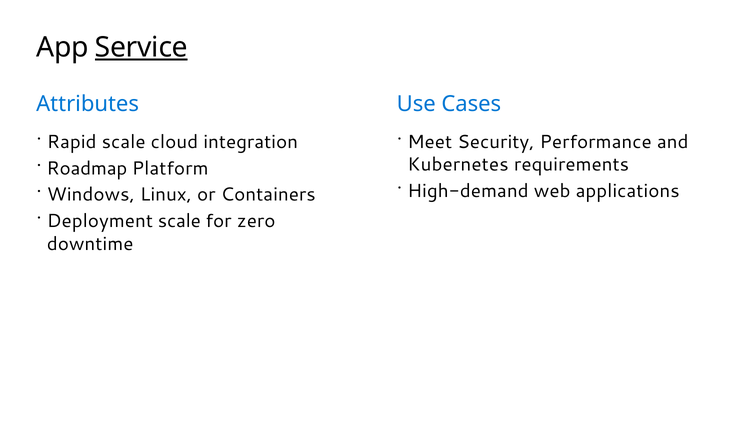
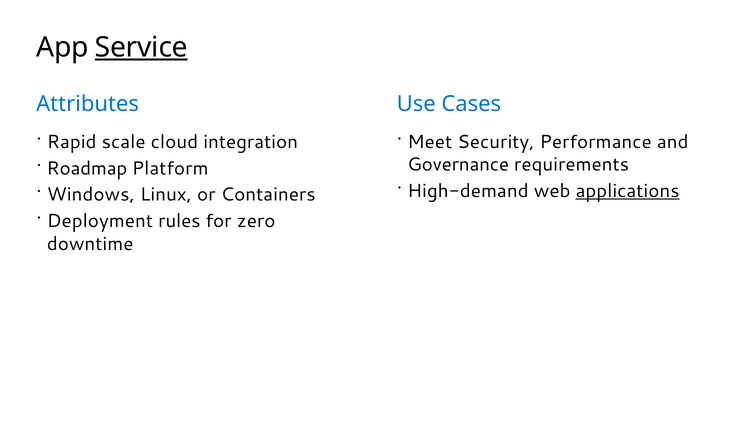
Kubernetes: Kubernetes -> Governance
applications underline: none -> present
Deployment scale: scale -> rules
